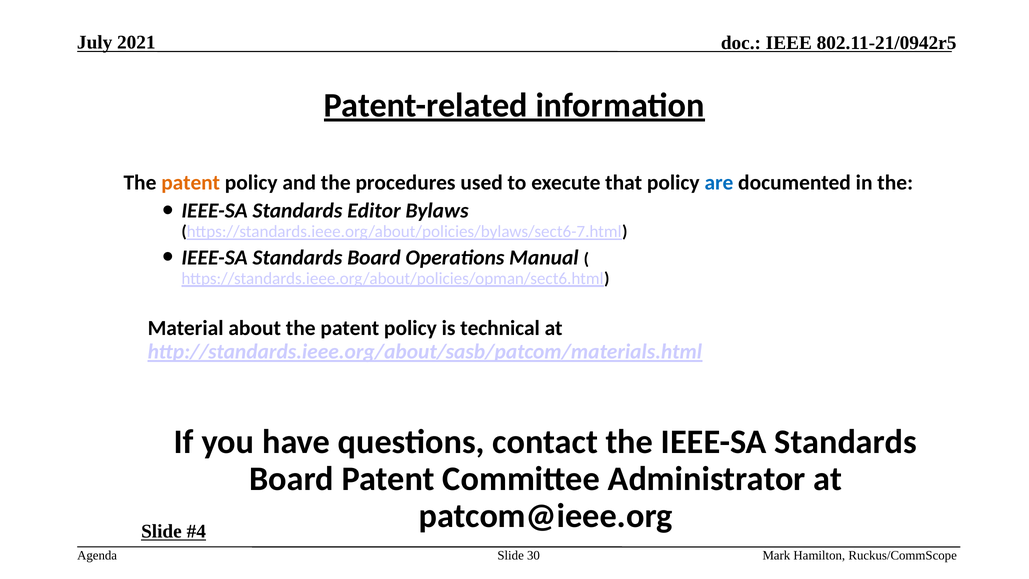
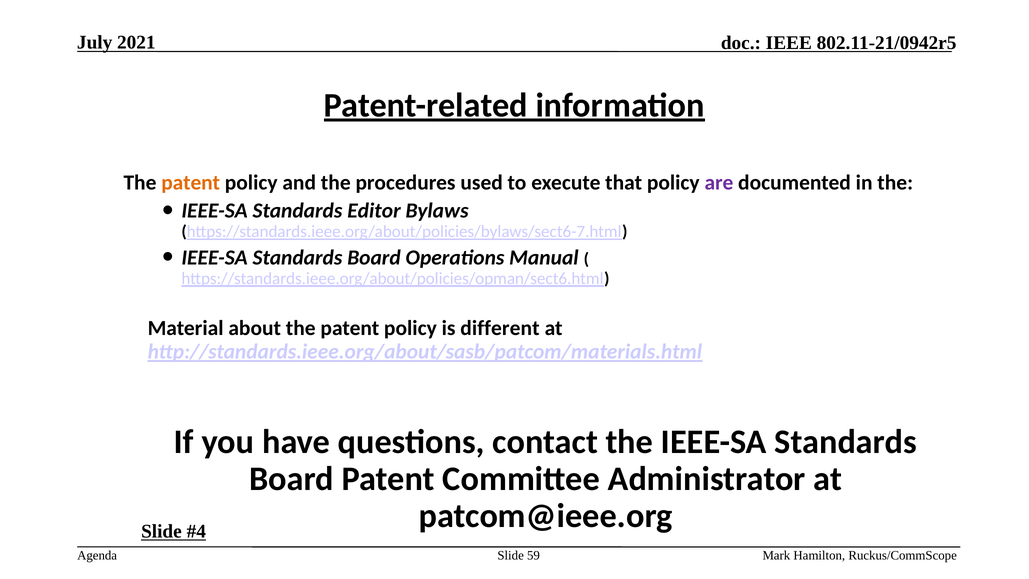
are colour: blue -> purple
technical: technical -> different
30: 30 -> 59
